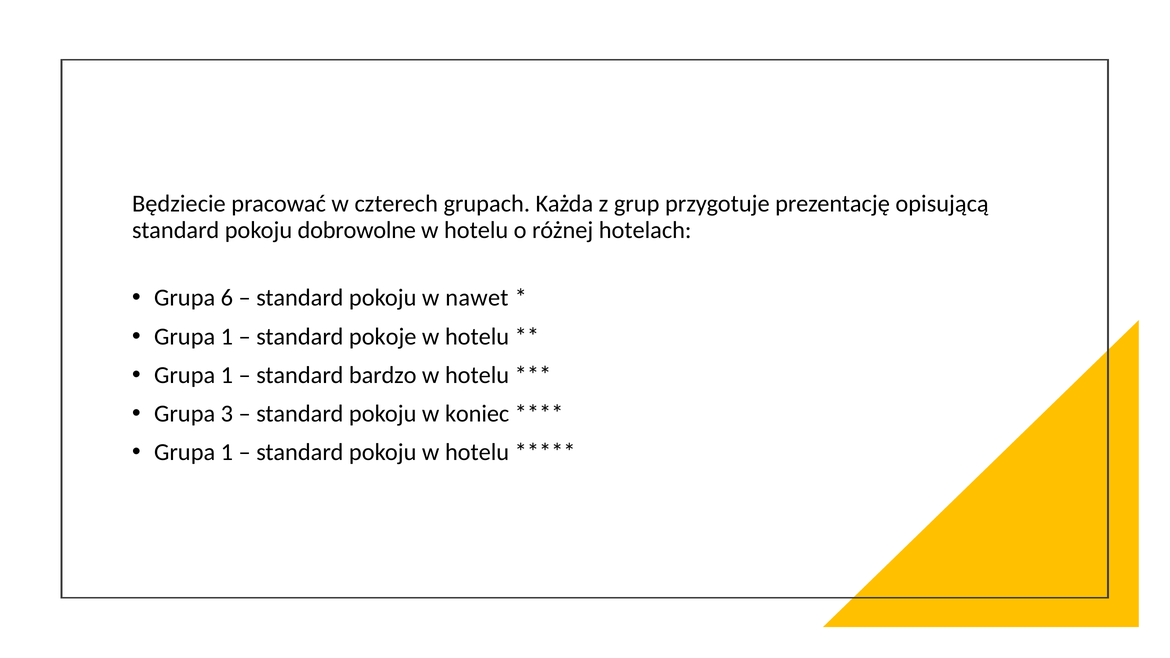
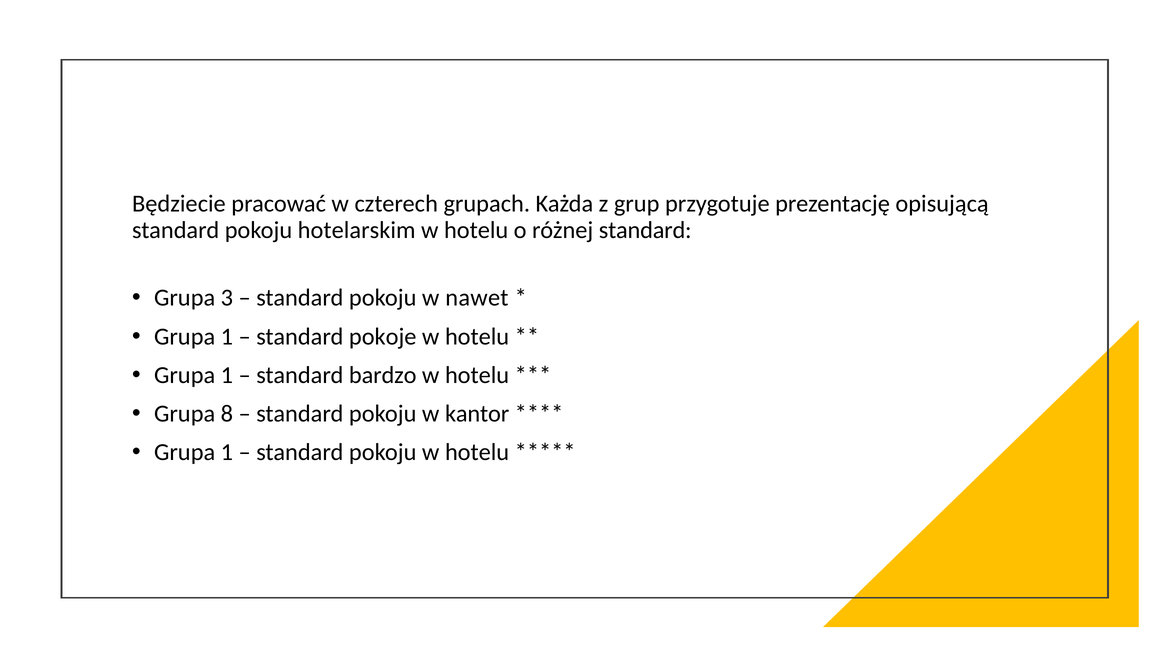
dobrowolne: dobrowolne -> hotelarskim
różnej hotelach: hotelach -> standard
6: 6 -> 3
3: 3 -> 8
koniec: koniec -> kantor
